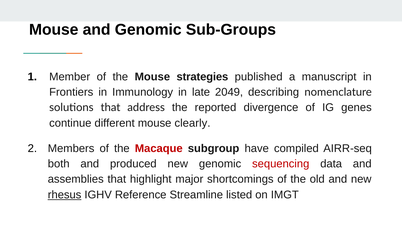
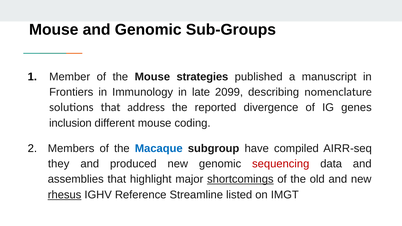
2049: 2049 -> 2099
continue: continue -> inclusion
clearly: clearly -> coding
Macaque colour: red -> blue
both: both -> they
shortcomings underline: none -> present
